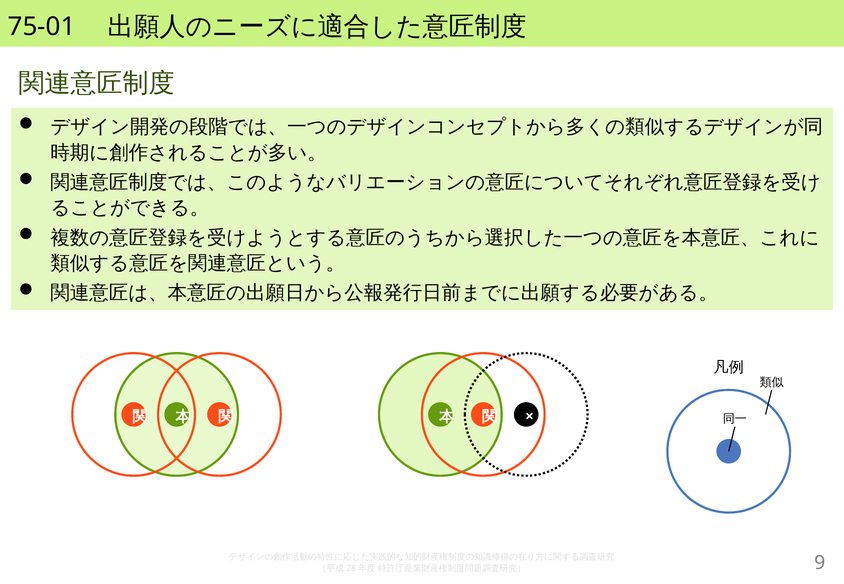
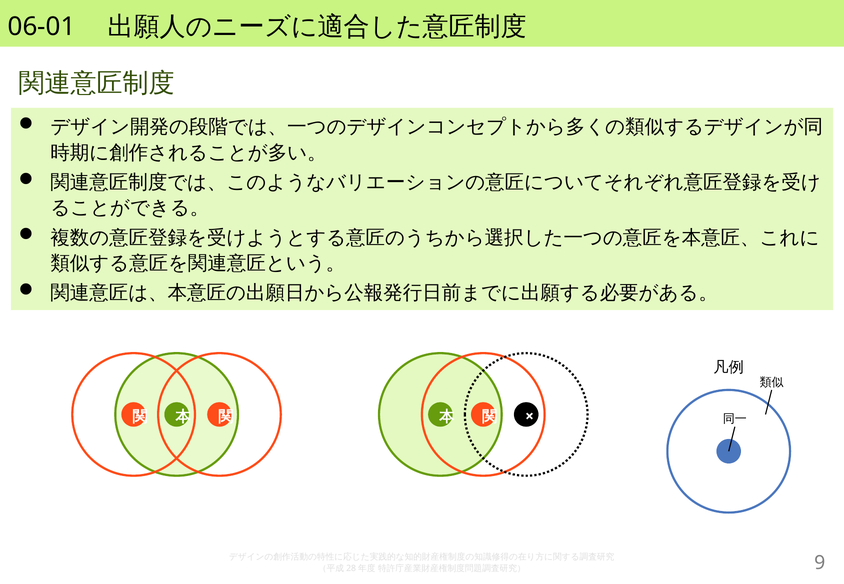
75-01: 75-01 -> 06-01
